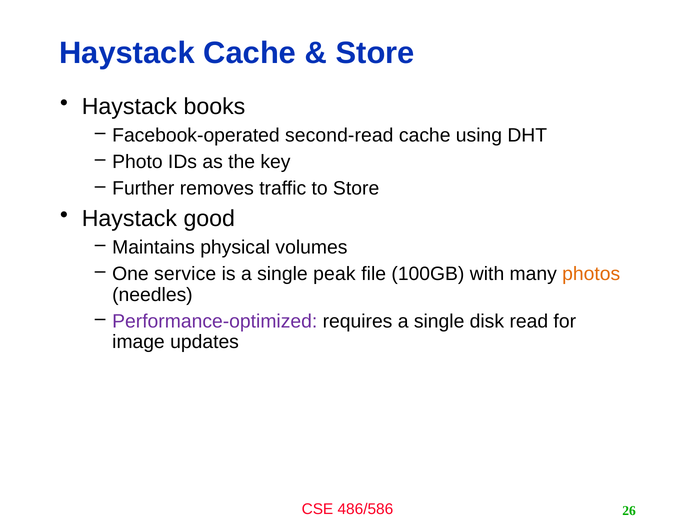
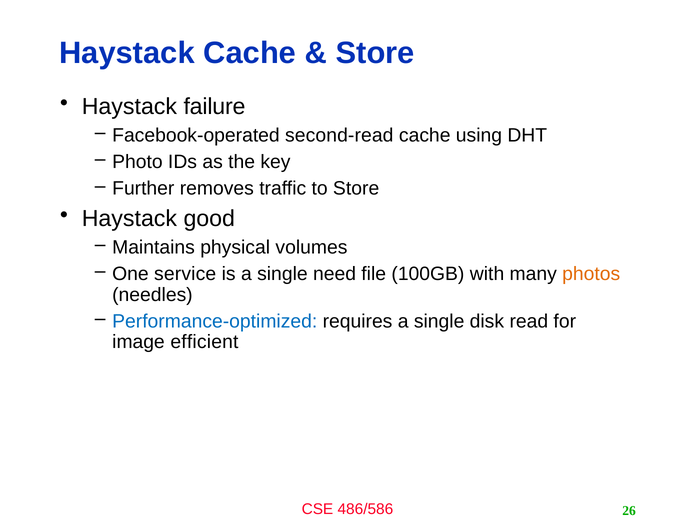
books: books -> failure
peak: peak -> need
Performance-optimized colour: purple -> blue
updates: updates -> efficient
